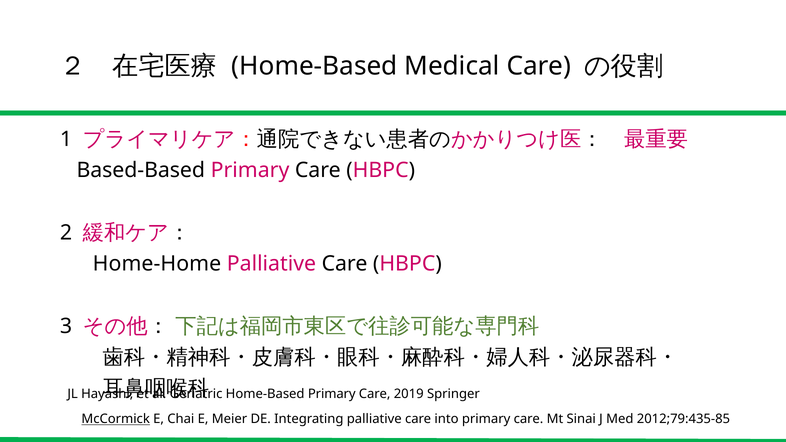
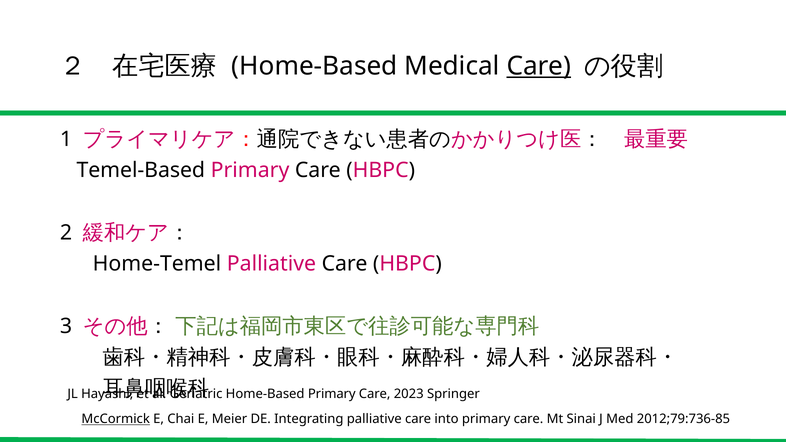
Care at (539, 66) underline: none -> present
Based-Based: Based-Based -> Temel-Based
Home-Home: Home-Home -> Home-Temel
2019: 2019 -> 2023
2012;79:435-85: 2012;79:435-85 -> 2012;79:736-85
